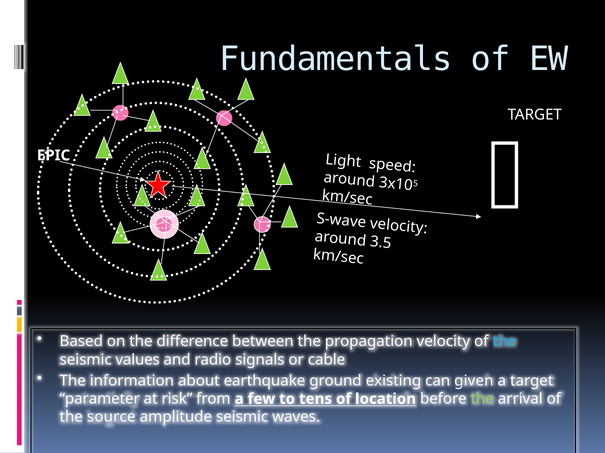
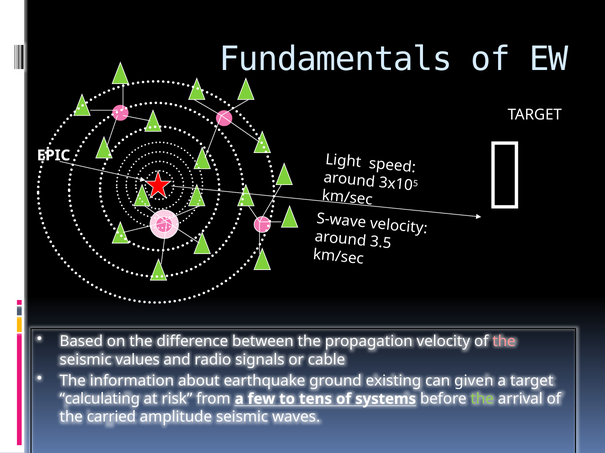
the at (504, 342) colour: light blue -> pink
parameter: parameter -> calculating
location: location -> systems
source: source -> carried
